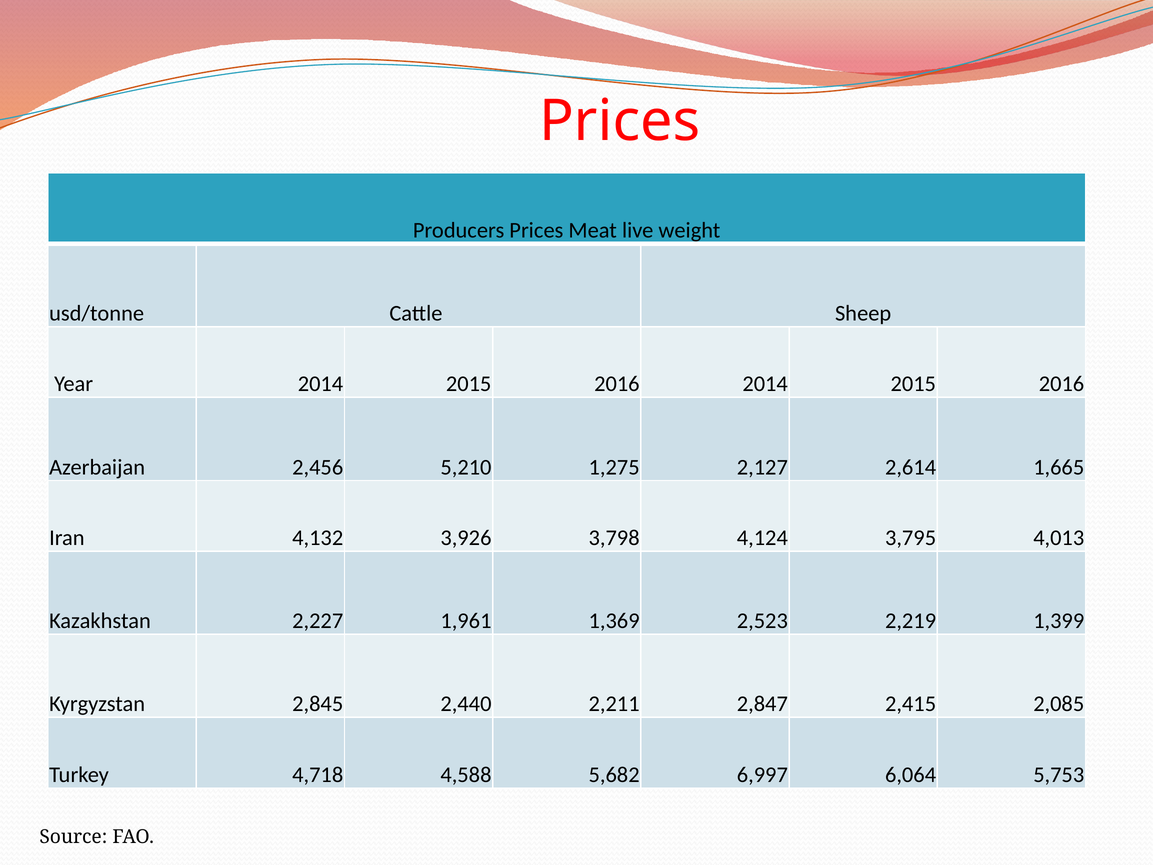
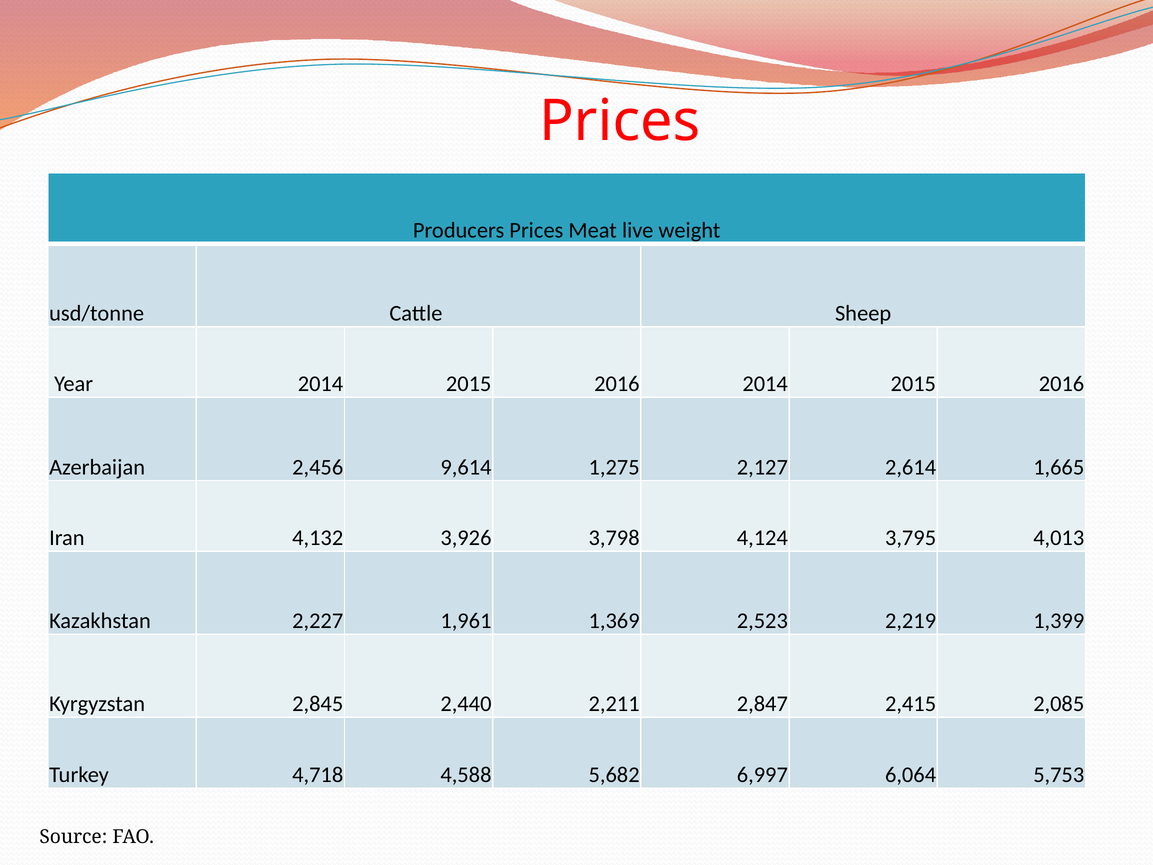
5,210: 5,210 -> 9,614
